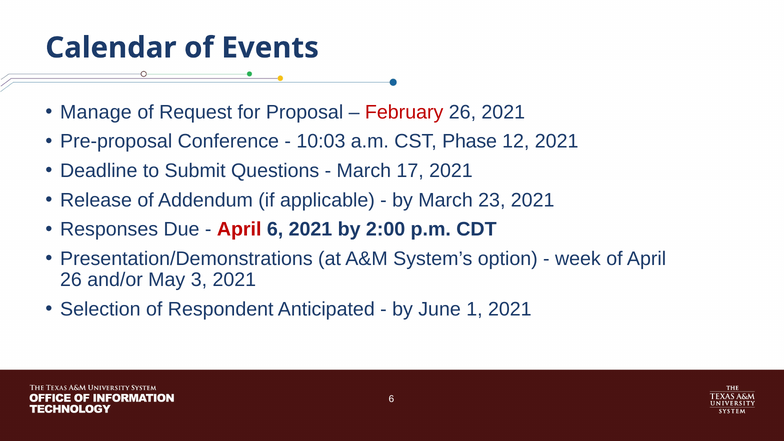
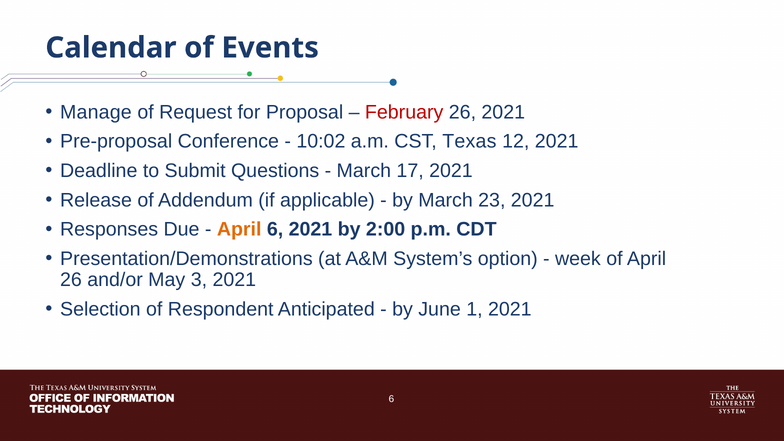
10:03: 10:03 -> 10:02
Phase: Phase -> Texas
April at (239, 229) colour: red -> orange
